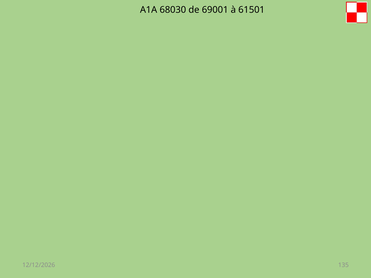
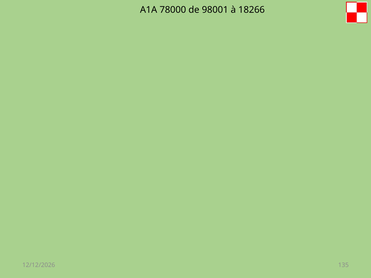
68030: 68030 -> 78000
69001: 69001 -> 98001
61501: 61501 -> 18266
